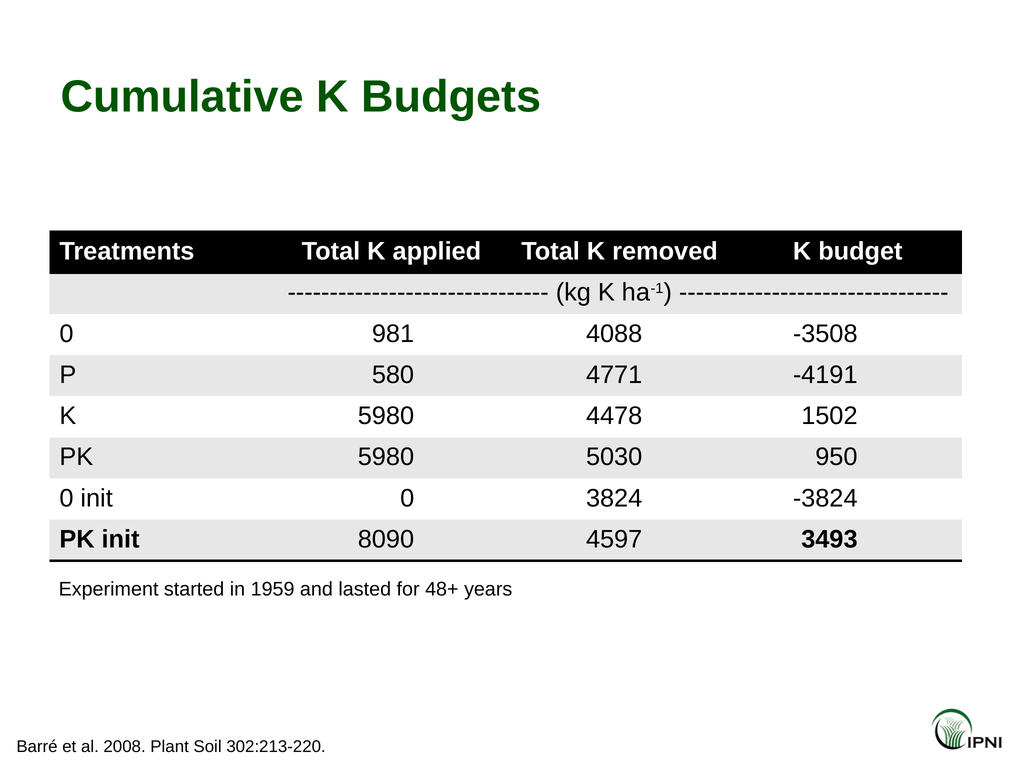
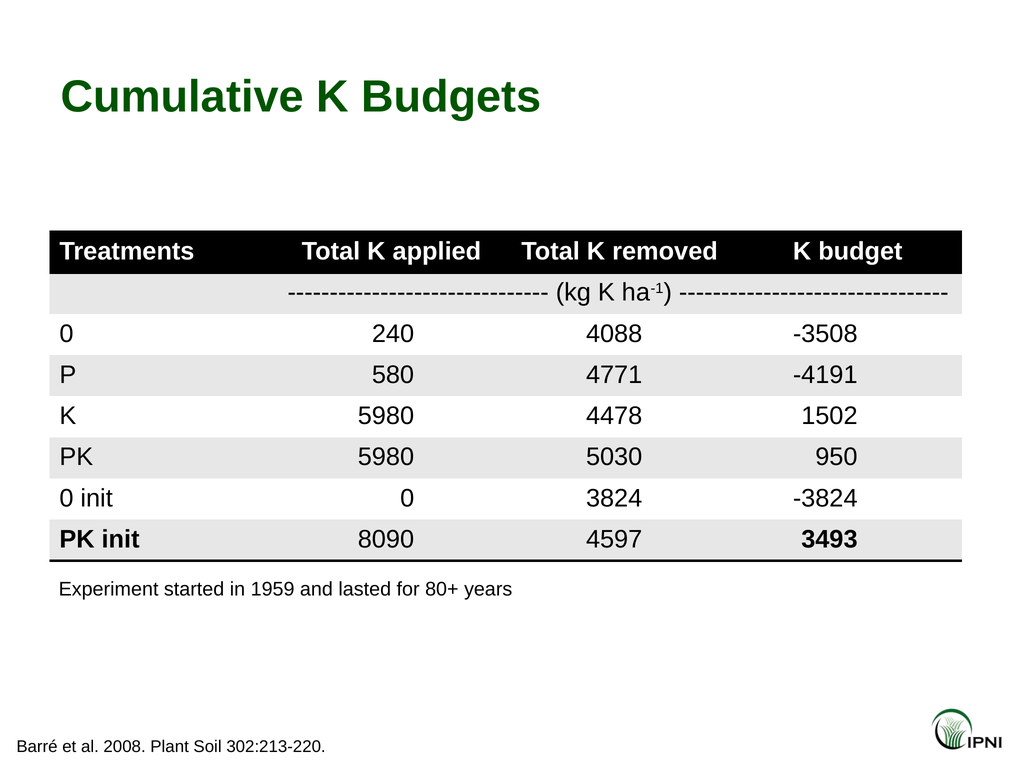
981: 981 -> 240
48+: 48+ -> 80+
